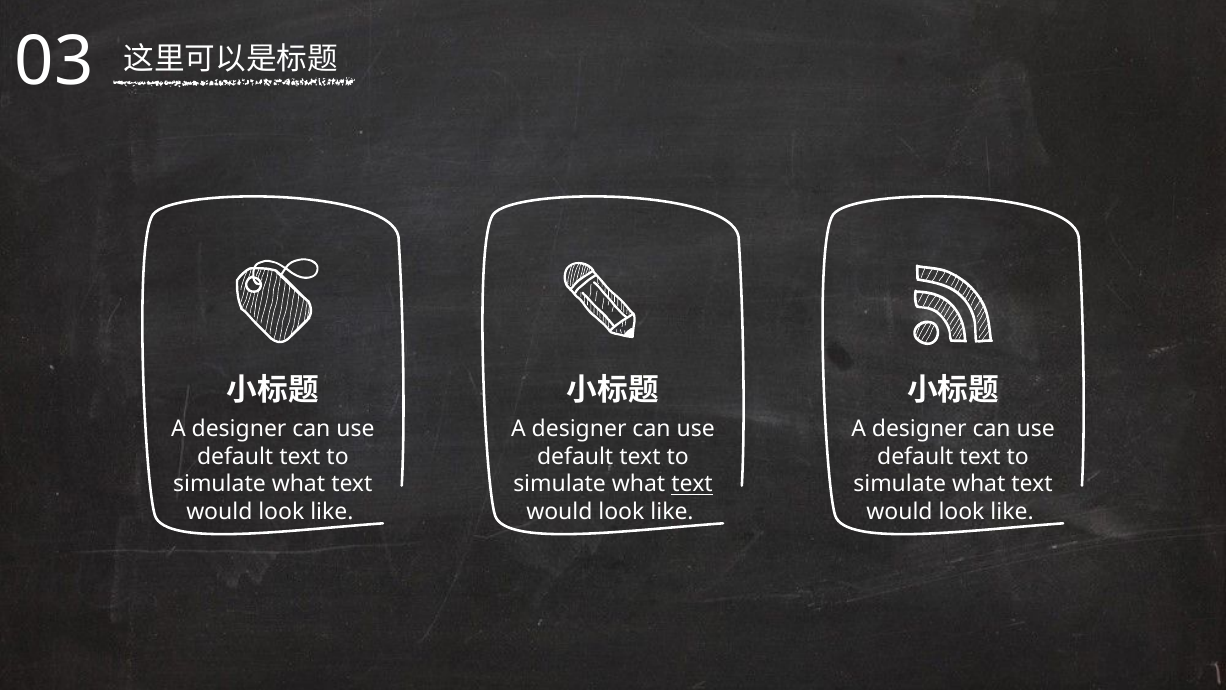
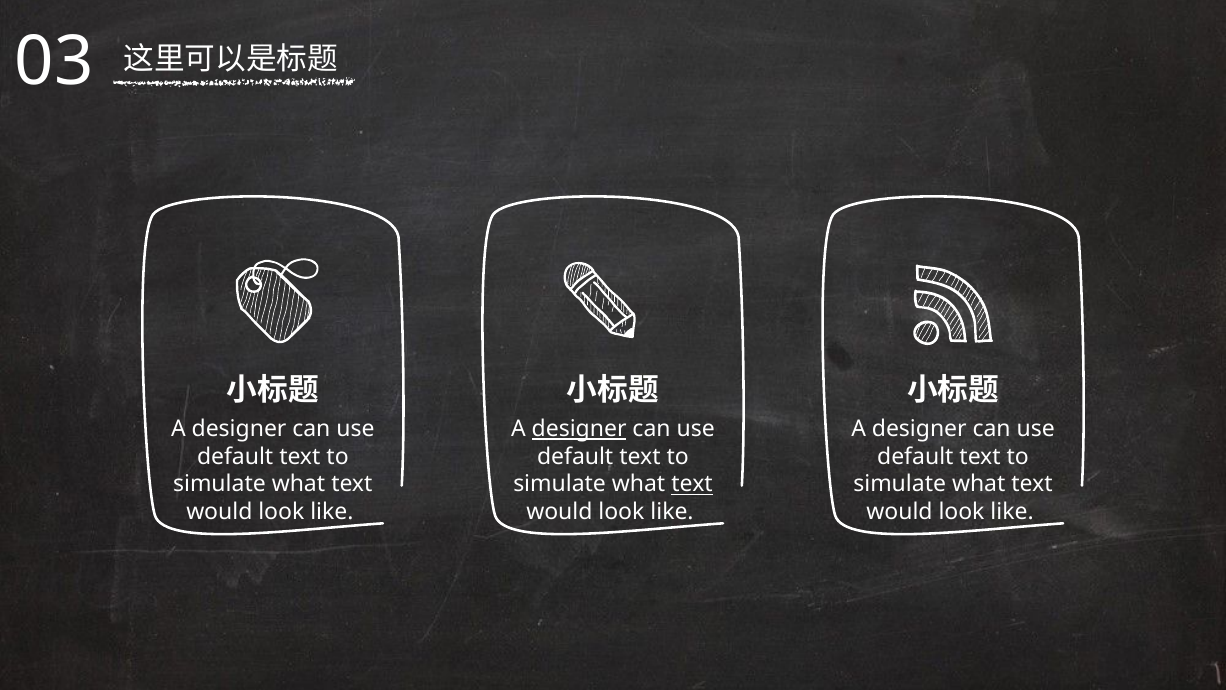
designer at (579, 429) underline: none -> present
